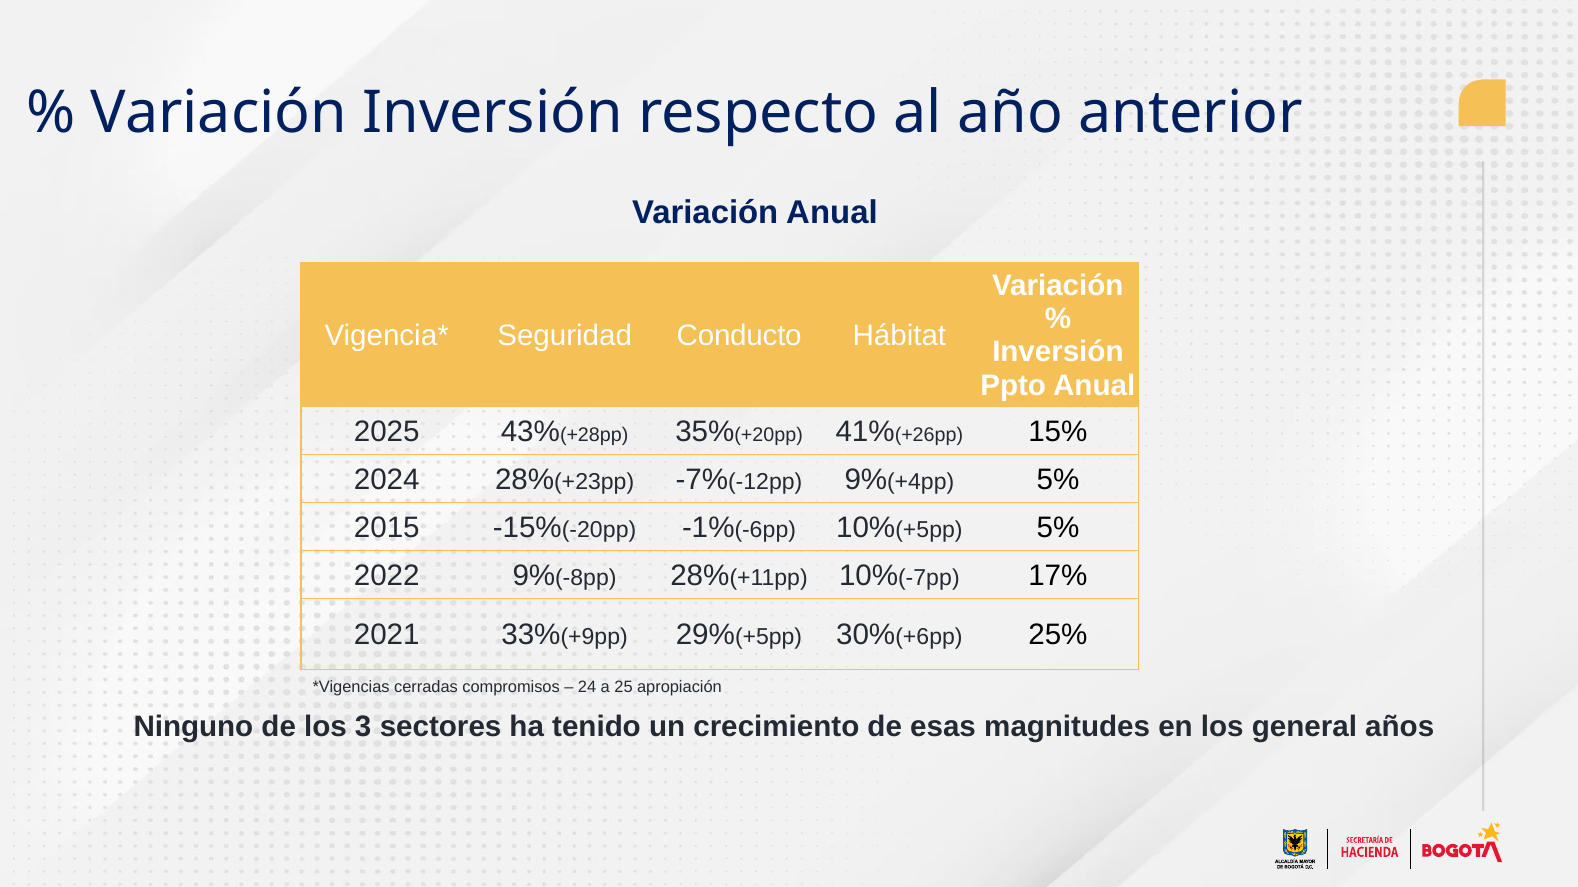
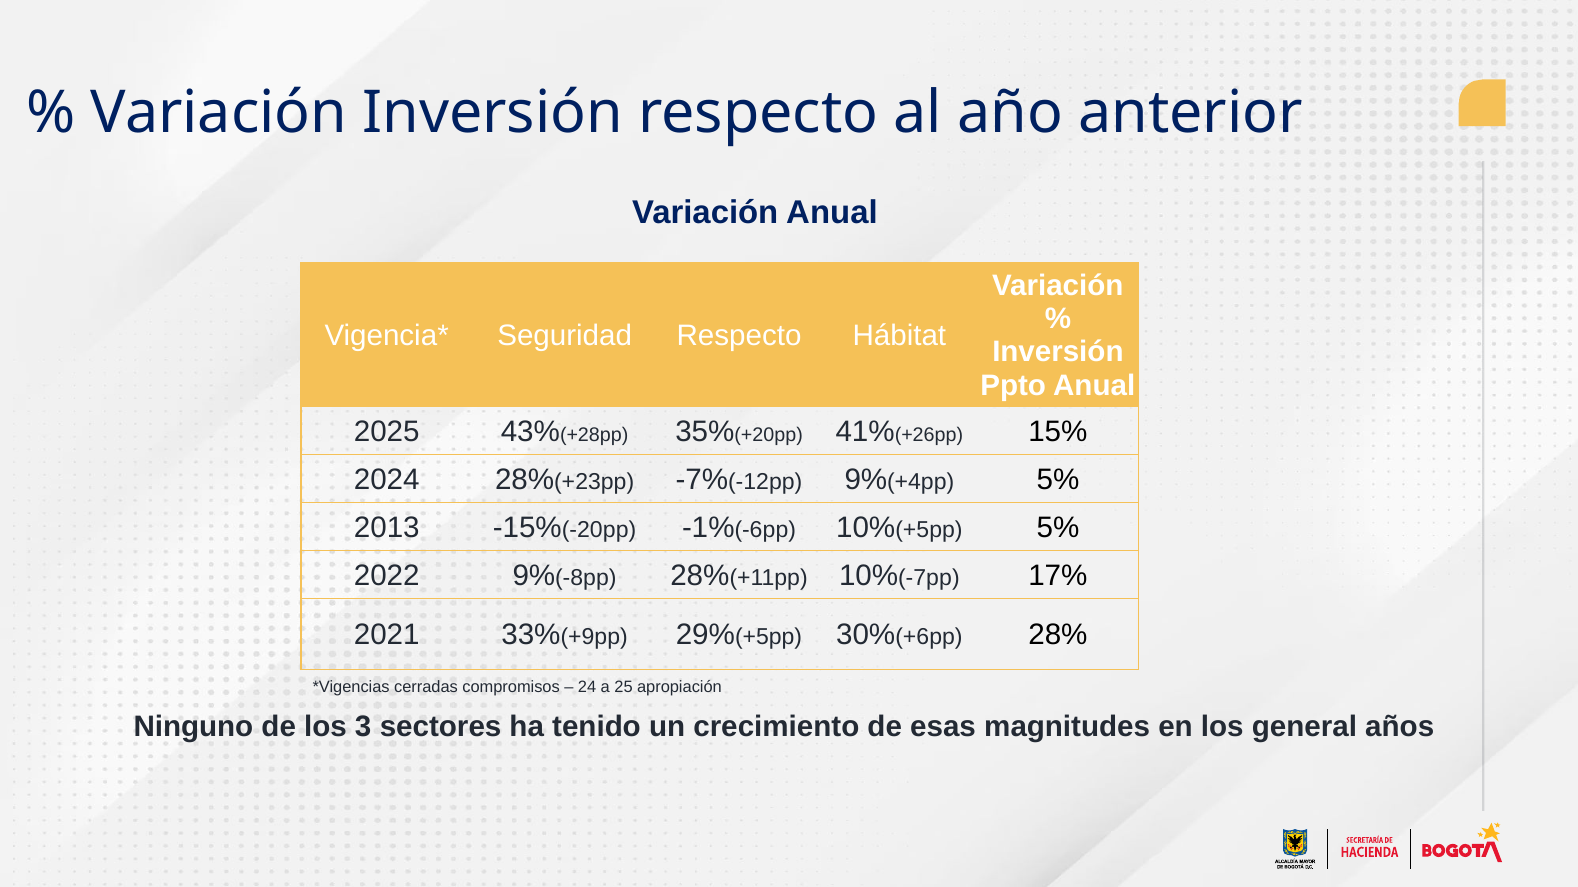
Seguridad Conducto: Conducto -> Respecto
2015: 2015 -> 2013
25% at (1058, 636): 25% -> 28%
